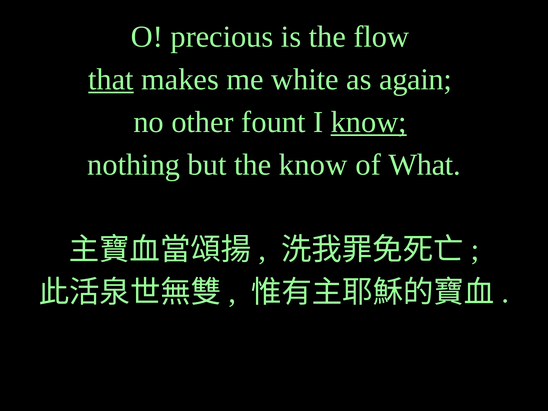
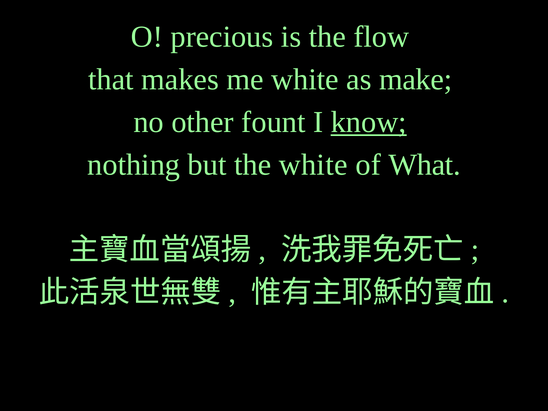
that underline: present -> none
again: again -> make
the know: know -> white
